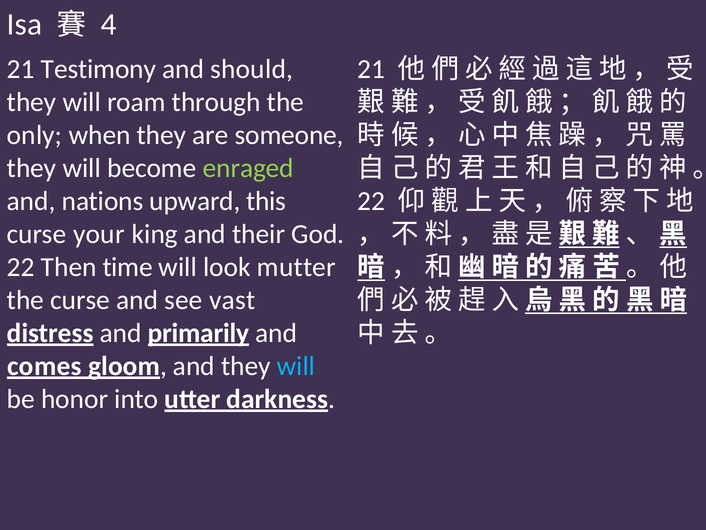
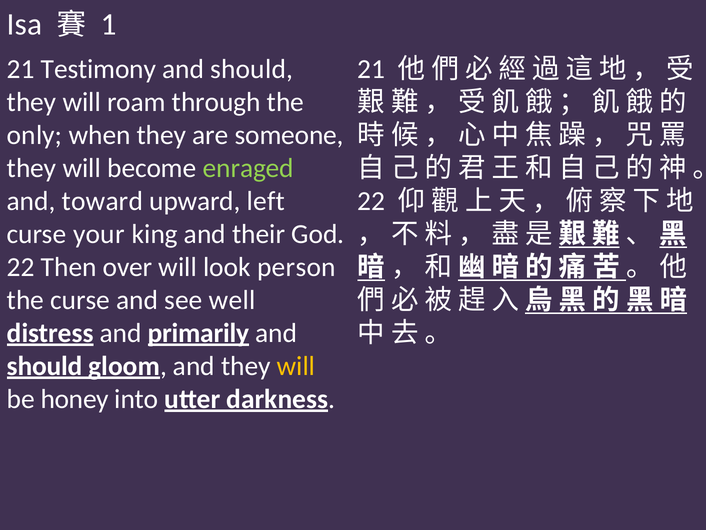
4: 4 -> 1
nations: nations -> toward
this: this -> left
time: time -> over
mutter: mutter -> person
vast: vast -> well
comes at (44, 366): comes -> should
will at (296, 366) colour: light blue -> yellow
honor: honor -> honey
